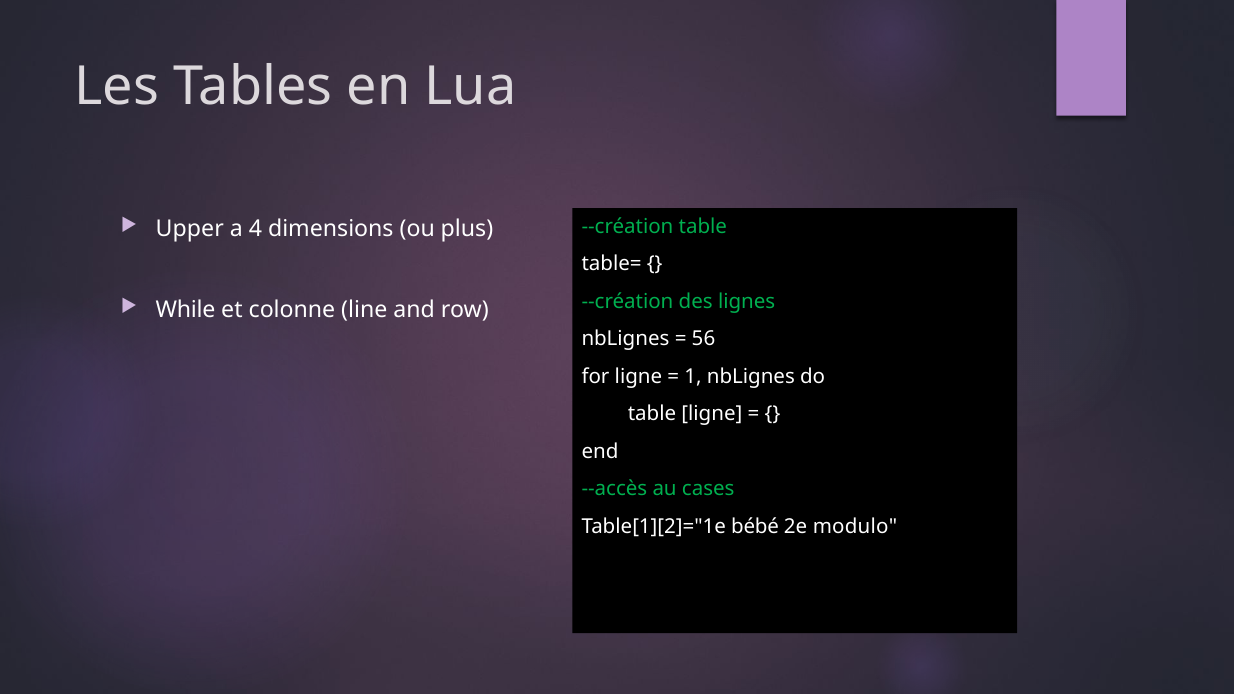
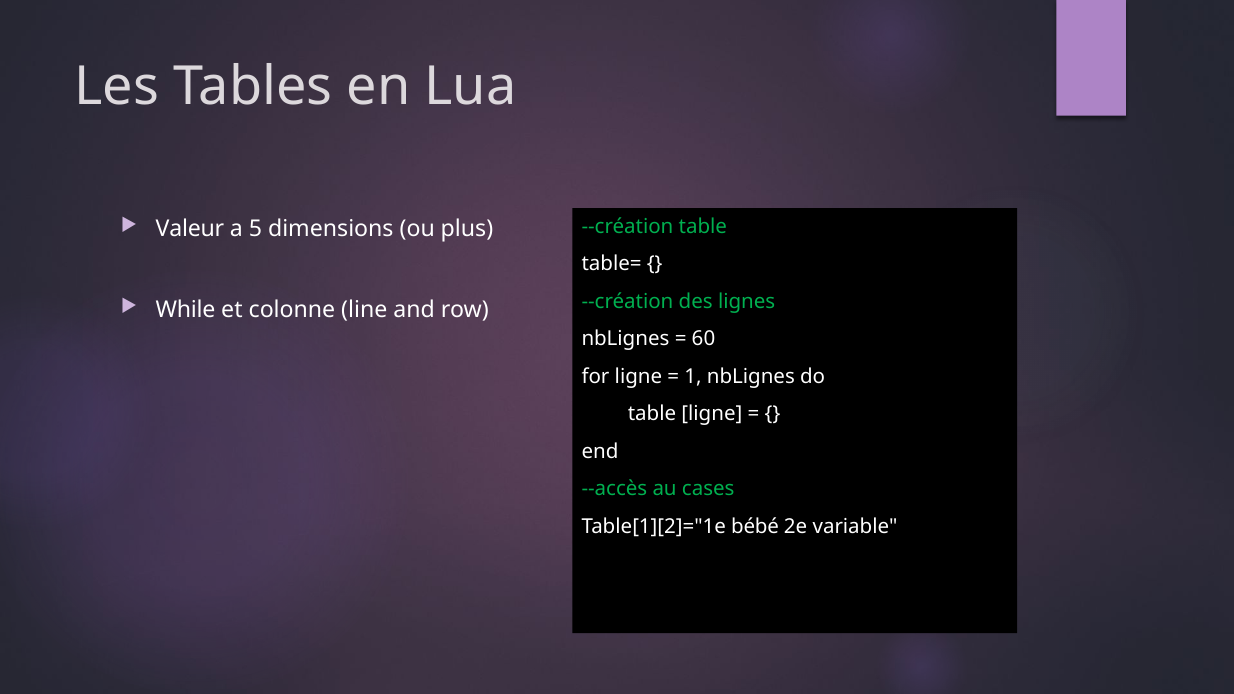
Upper: Upper -> Valeur
4: 4 -> 5
56: 56 -> 60
modulo: modulo -> variable
